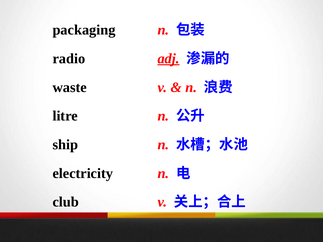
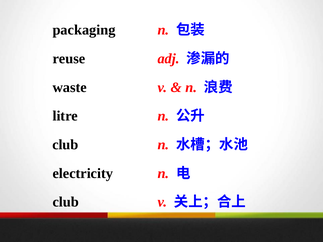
radio: radio -> reuse
adj underline: present -> none
ship at (65, 145): ship -> club
